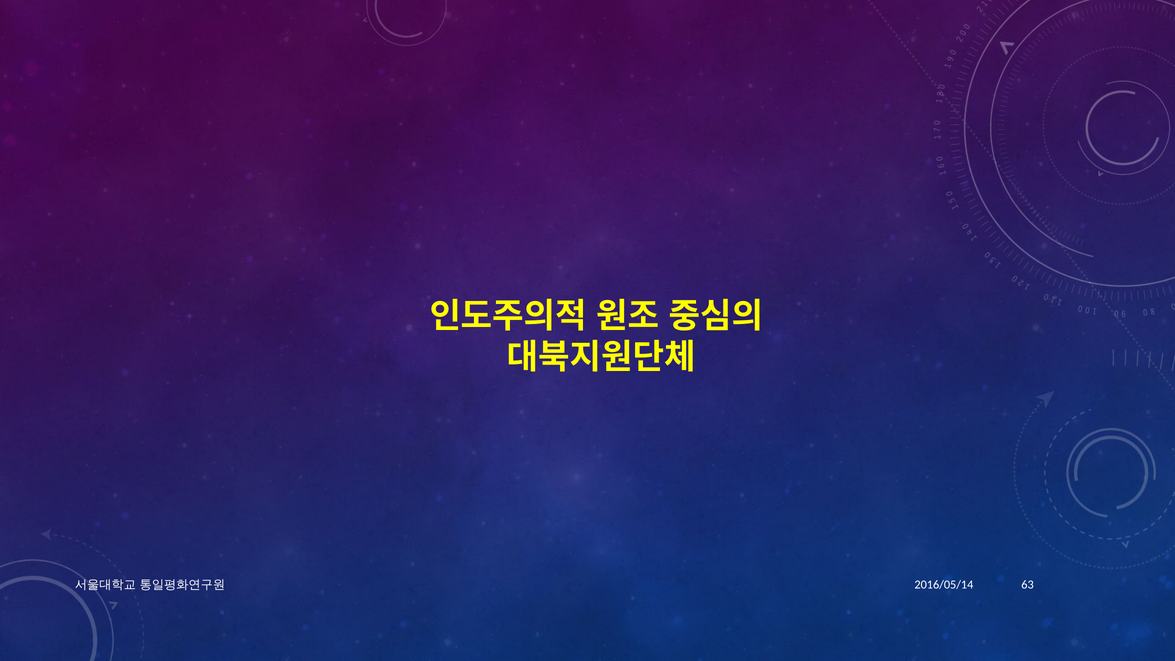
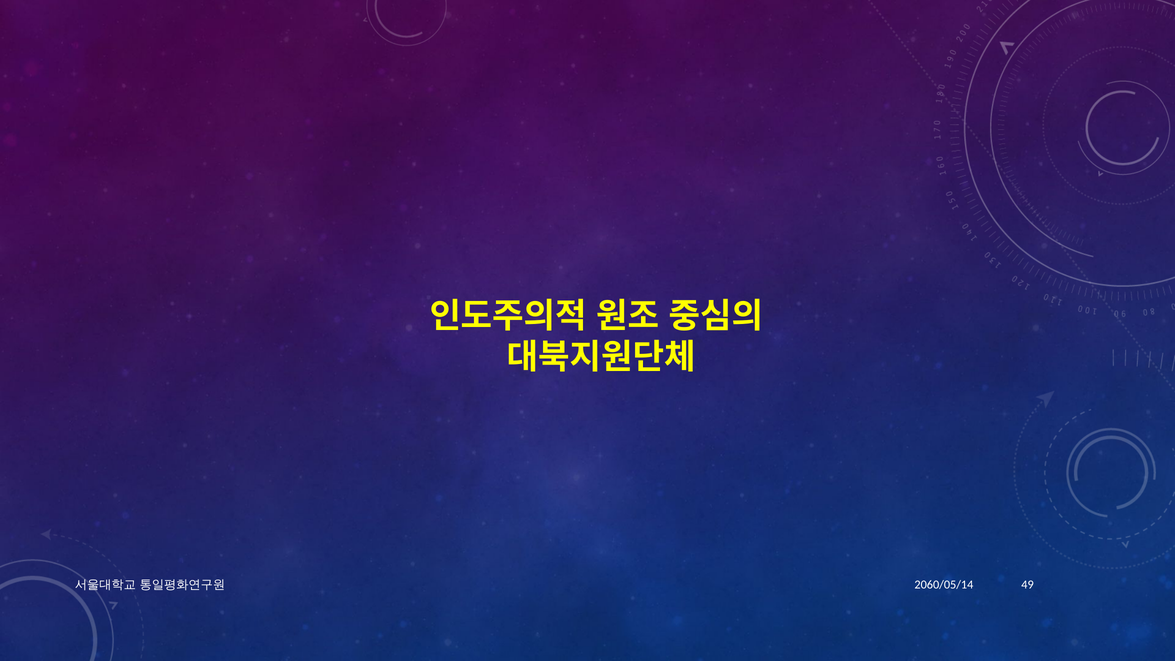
2016/05/14: 2016/05/14 -> 2060/05/14
63: 63 -> 49
